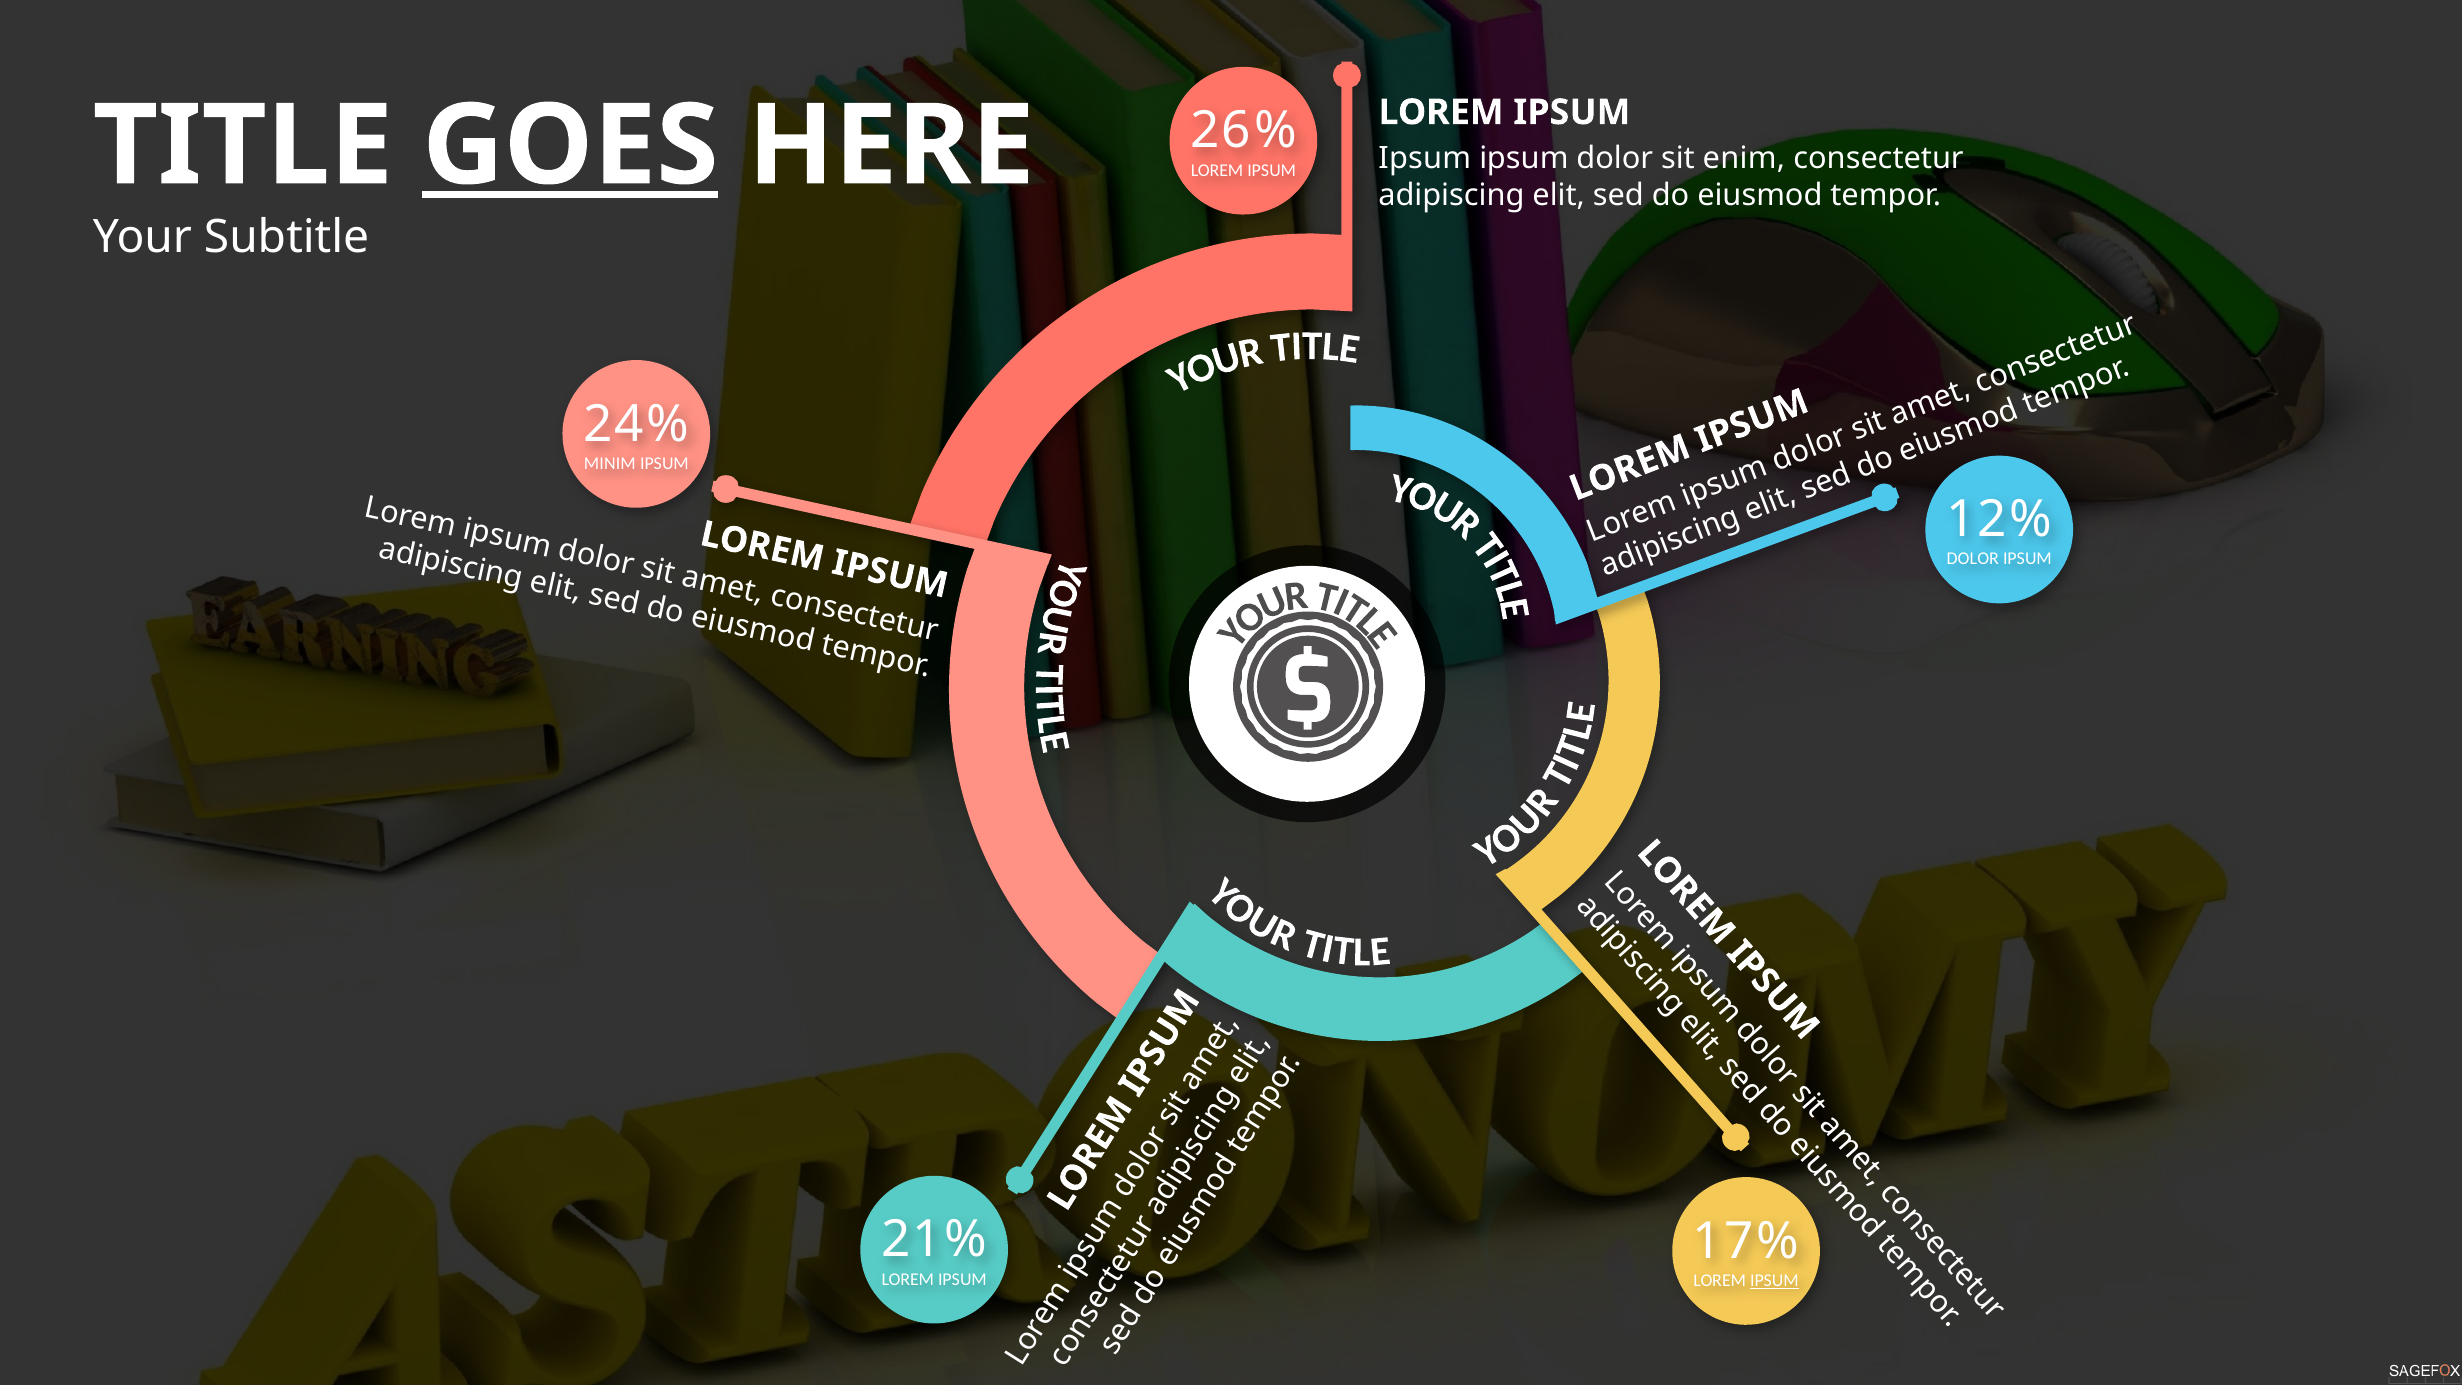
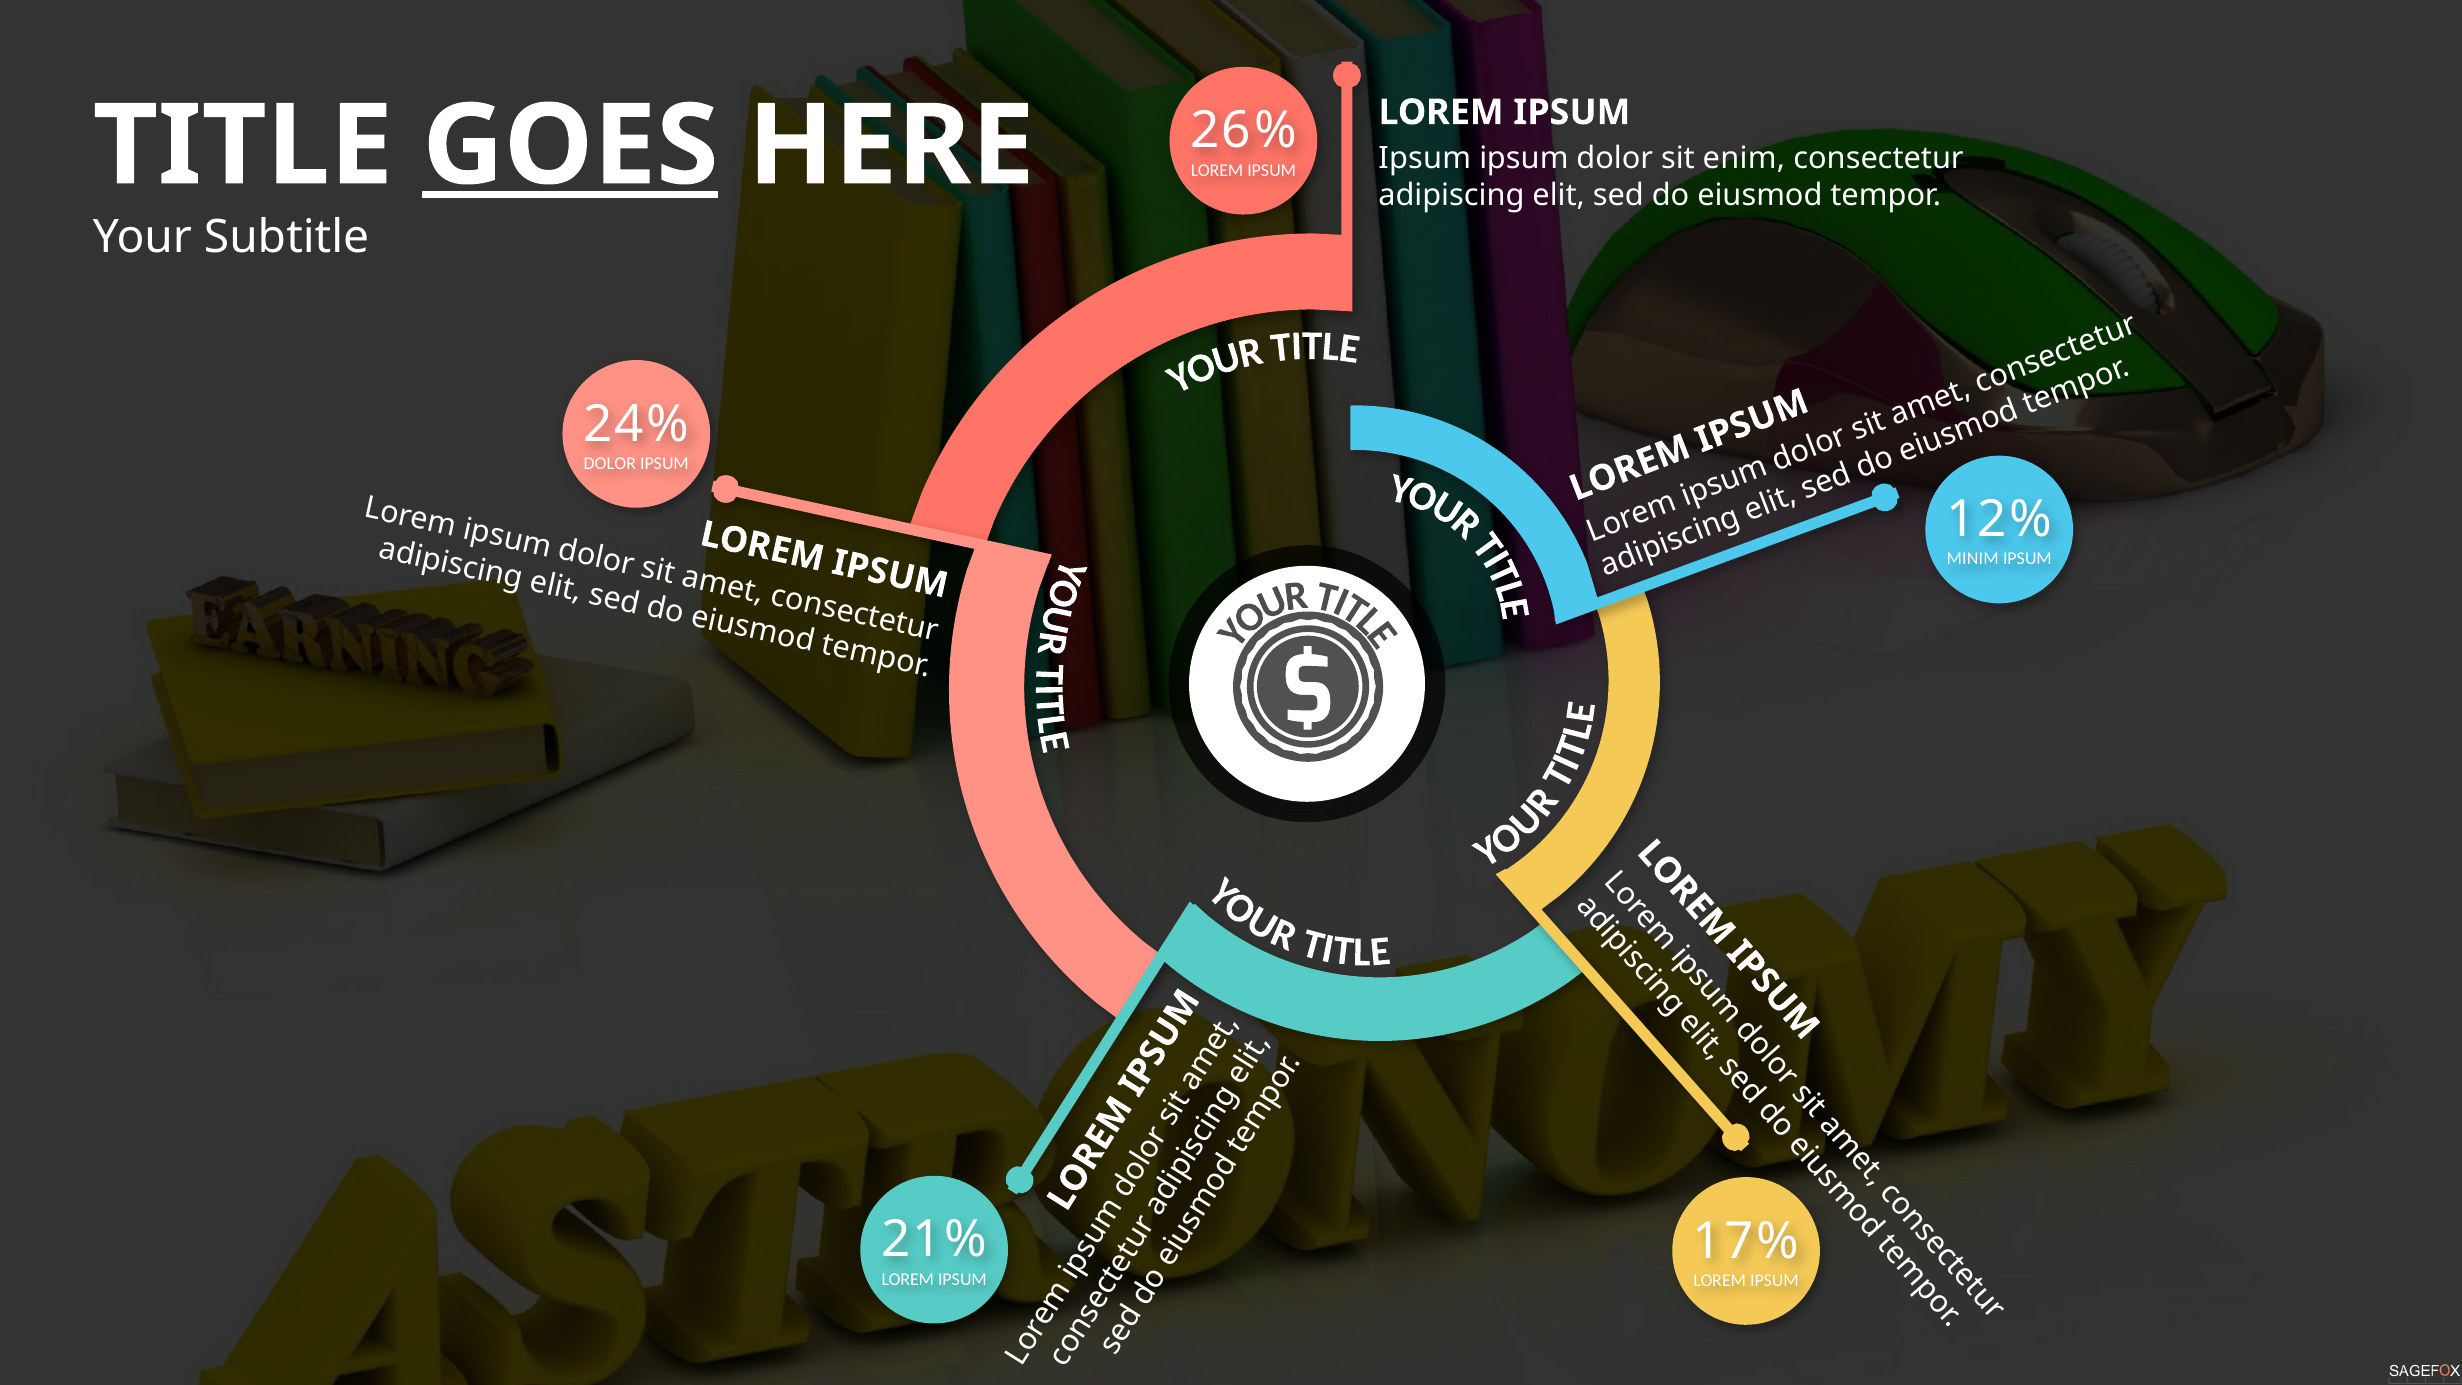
MINIM at (610, 463): MINIM -> DOLOR
DOLOR at (1973, 559): DOLOR -> MINIM
IPSUM at (1774, 1280) underline: present -> none
